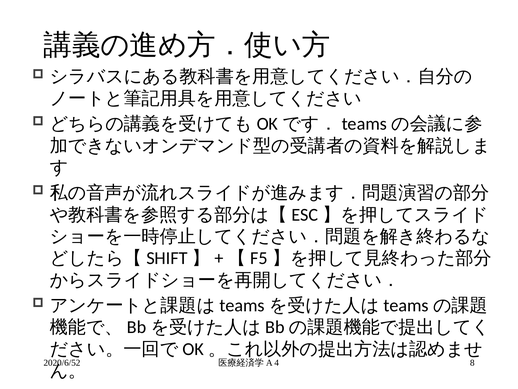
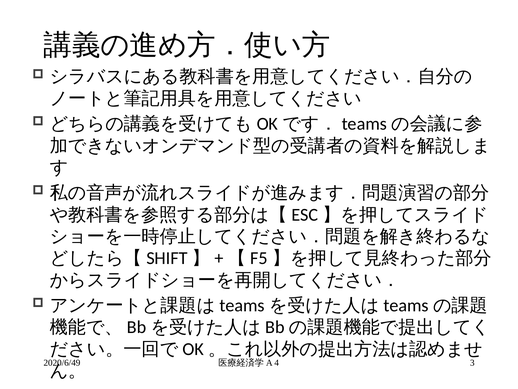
2020/6/52: 2020/6/52 -> 2020/6/49
8: 8 -> 3
